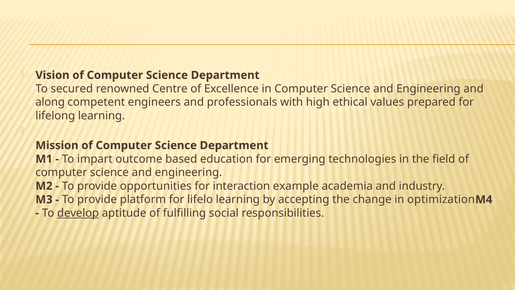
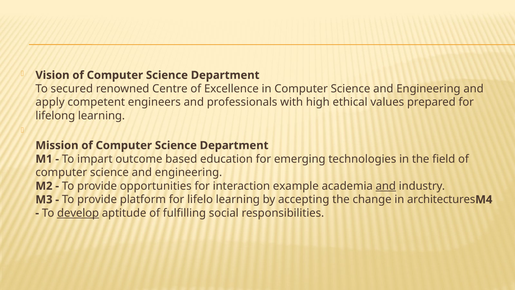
along: along -> apply
and at (386, 186) underline: none -> present
optimization: optimization -> architectures
